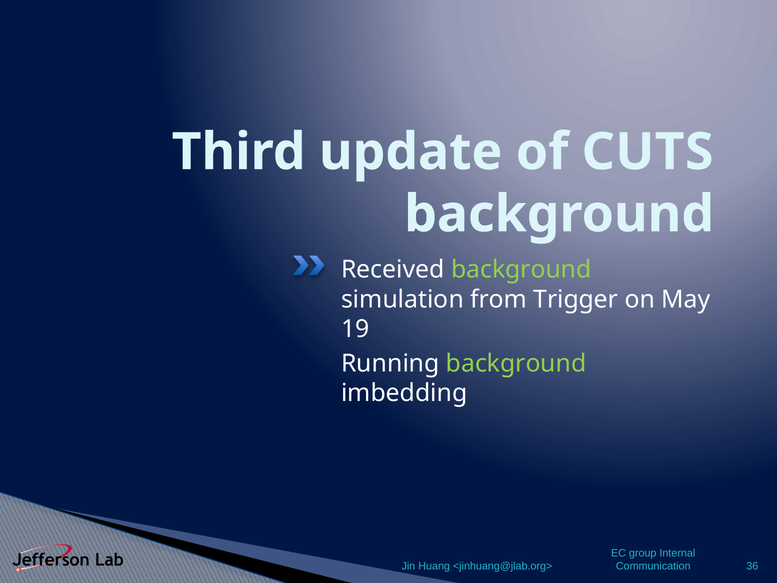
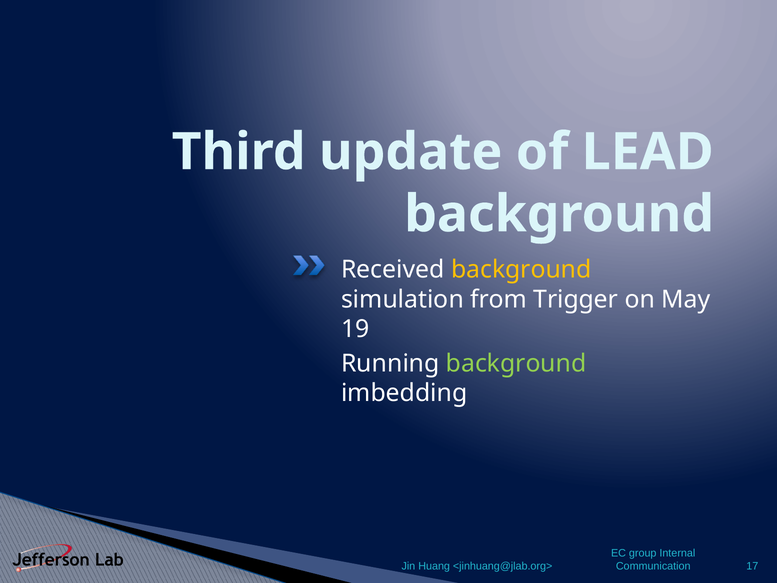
CUTS: CUTS -> LEAD
background at (521, 270) colour: light green -> yellow
36: 36 -> 17
